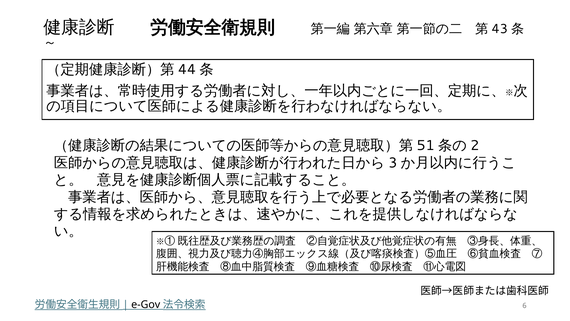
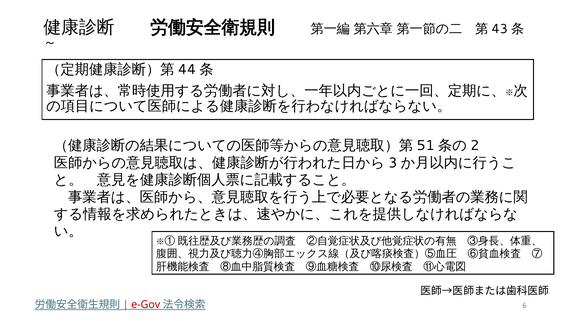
e-Gov colour: black -> red
